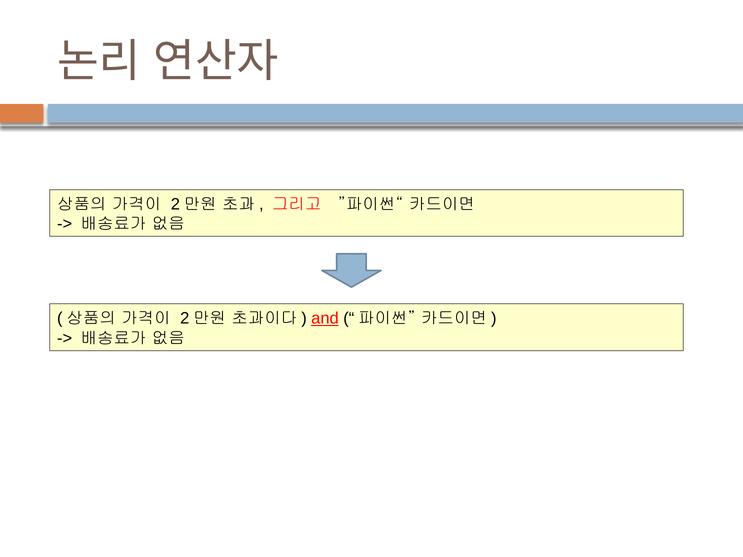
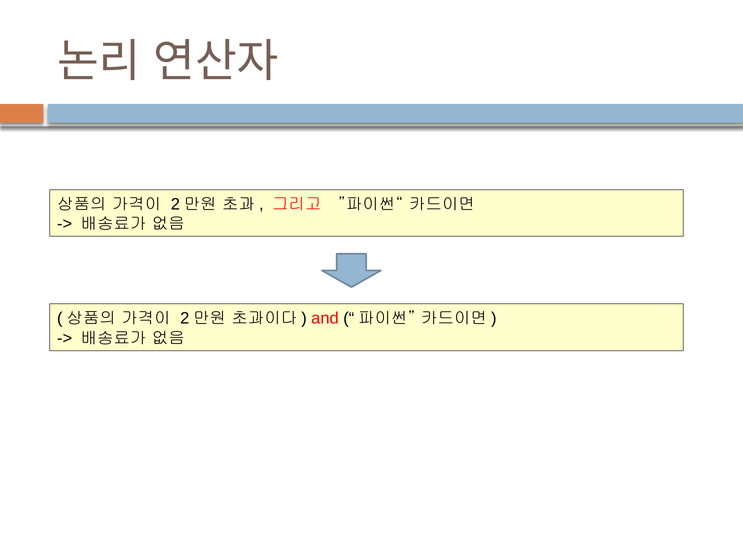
and underline: present -> none
